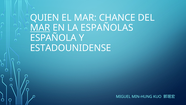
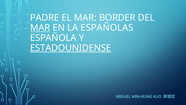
QUIEN: QUIEN -> PADRE
CHANCE: CHANCE -> BORDER
ESTADOUNIDENSE underline: none -> present
